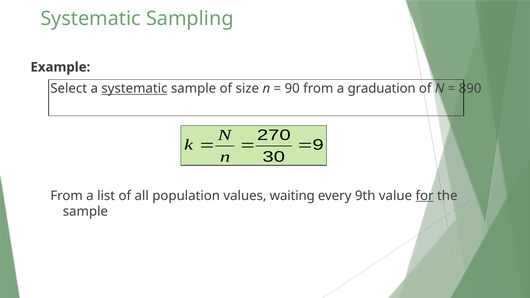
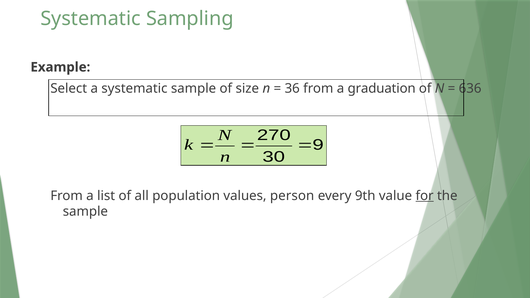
systematic at (134, 89) underline: present -> none
90: 90 -> 36
890: 890 -> 636
waiting: waiting -> person
